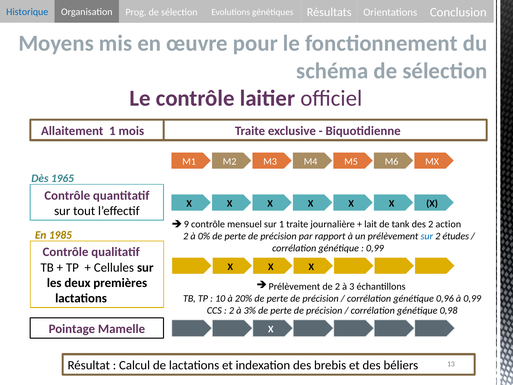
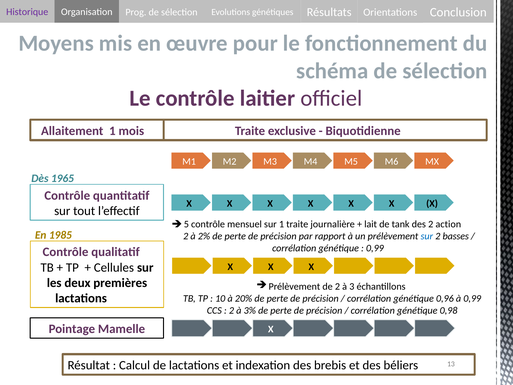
Historique colour: blue -> purple
9: 9 -> 5
0%: 0% -> 2%
études: études -> basses
